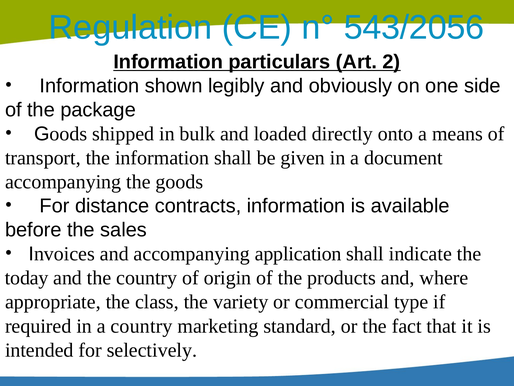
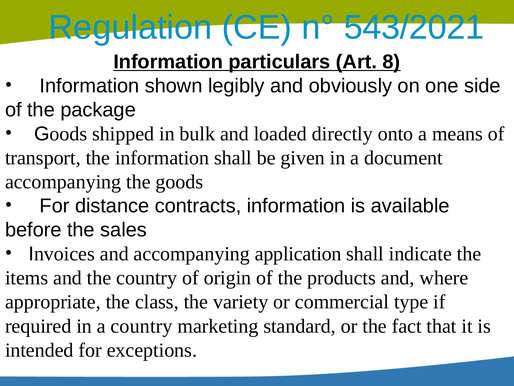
543/2056: 543/2056 -> 543/2021
2: 2 -> 8
today: today -> items
selectively: selectively -> exceptions
